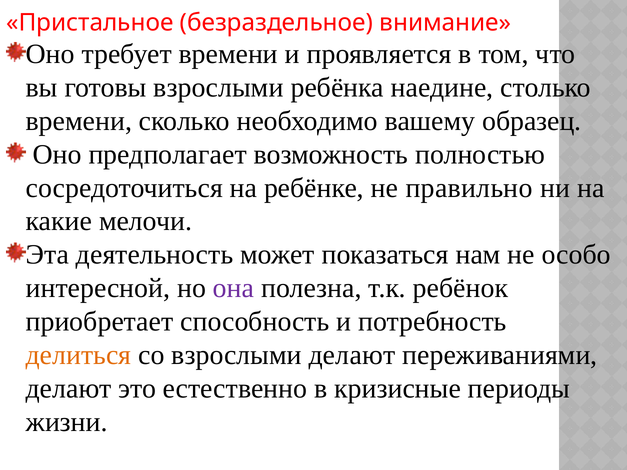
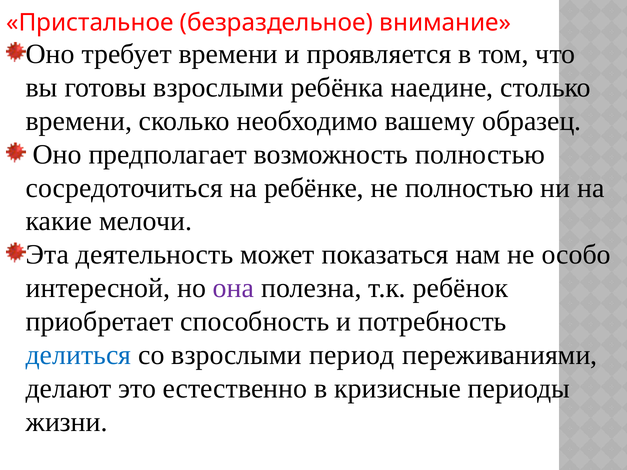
не правильно: правильно -> полностью
делиться colour: orange -> blue
взрослыми делают: делают -> период
